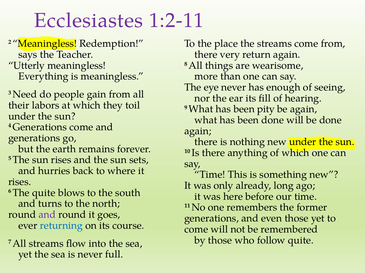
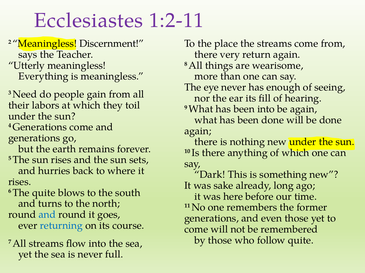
Redemption: Redemption -> Discernment
been pity: pity -> into
Time at (210, 175): Time -> Dark
only: only -> sake
and at (47, 215) colour: purple -> blue
